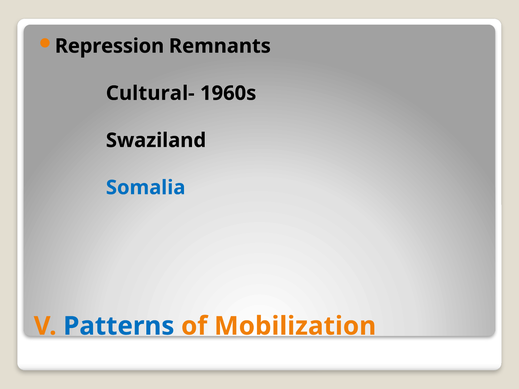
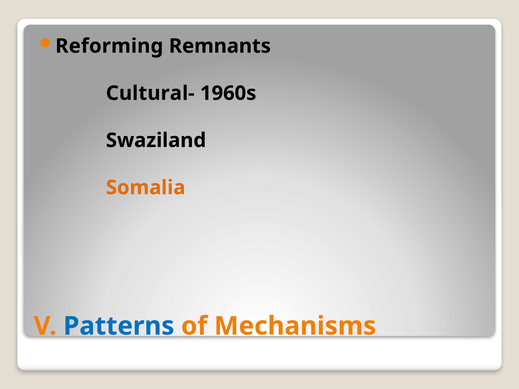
Repression: Repression -> Reforming
Somalia colour: blue -> orange
Mobilization: Mobilization -> Mechanisms
